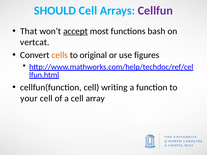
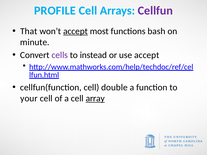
SHOULD: SHOULD -> PROFILE
vertcat: vertcat -> minute
cells colour: orange -> purple
original: original -> instead
use figures: figures -> accept
writing: writing -> double
array underline: none -> present
